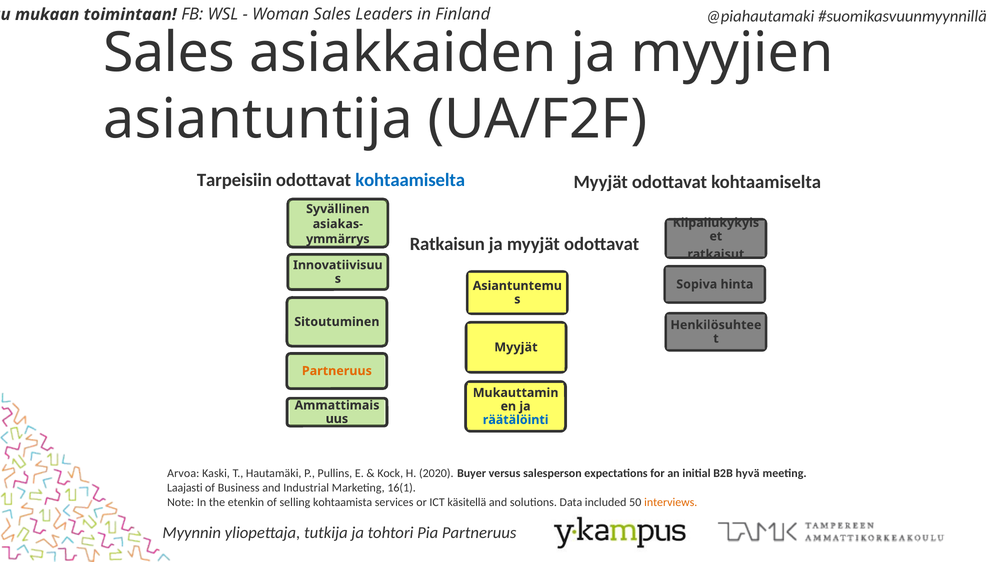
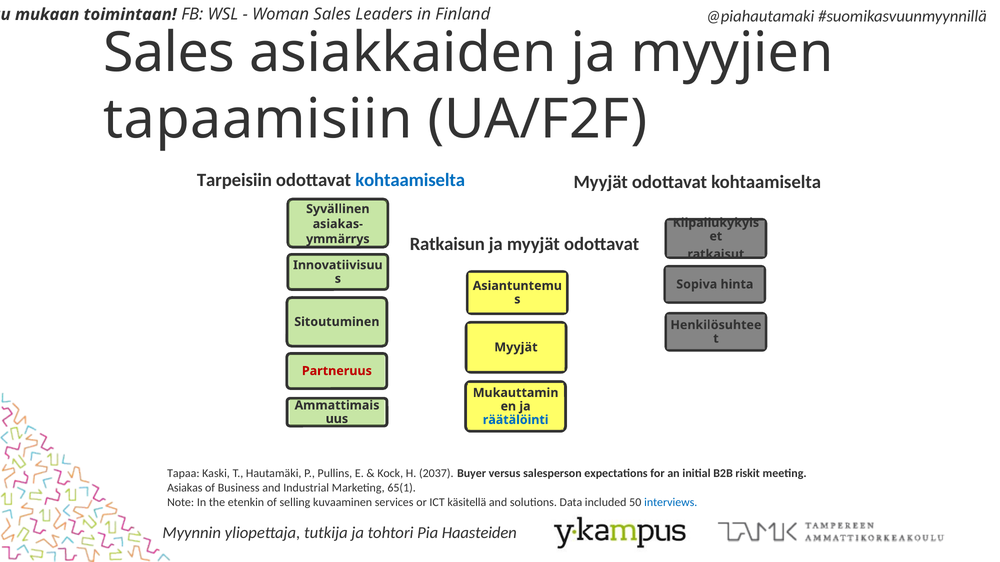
asiantuntija: asiantuntija -> tapaamisiin
Partneruus at (337, 371) colour: orange -> red
Arvoa: Arvoa -> Tapaa
2020: 2020 -> 2037
hyvä: hyvä -> riskit
Laajasti: Laajasti -> Asiakas
16(1: 16(1 -> 65(1
kohtaamista: kohtaamista -> kuvaaminen
interviews colour: orange -> blue
Partneruus at (479, 533): Partneruus -> Haasteiden
